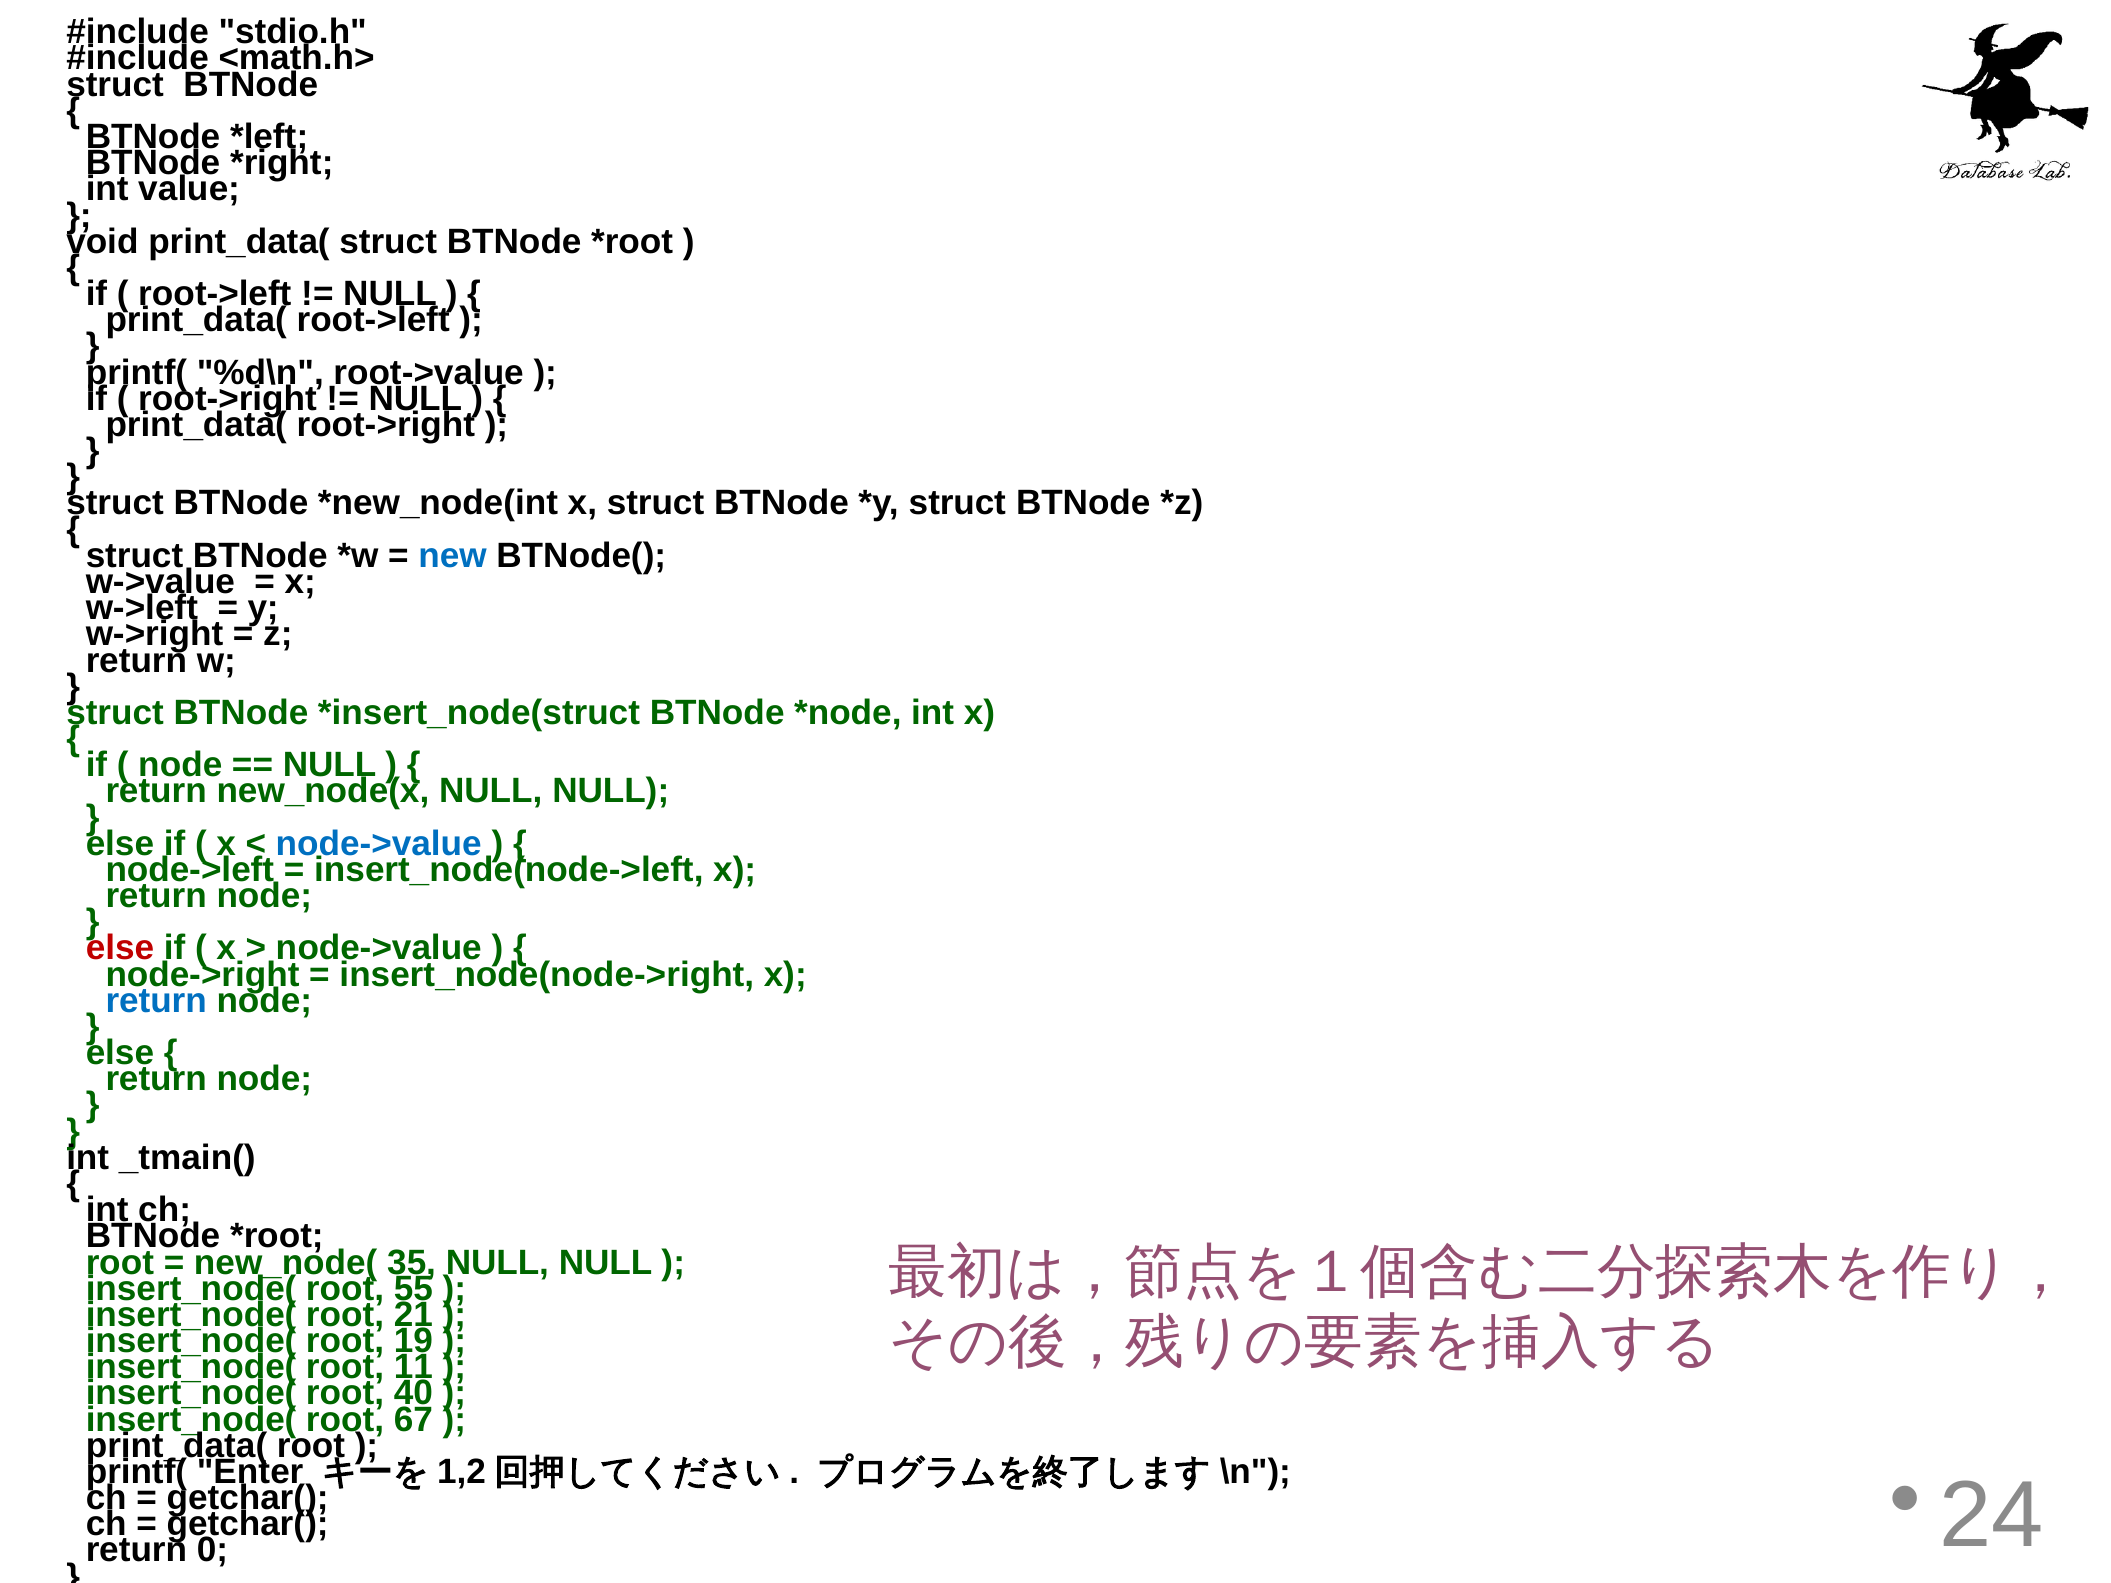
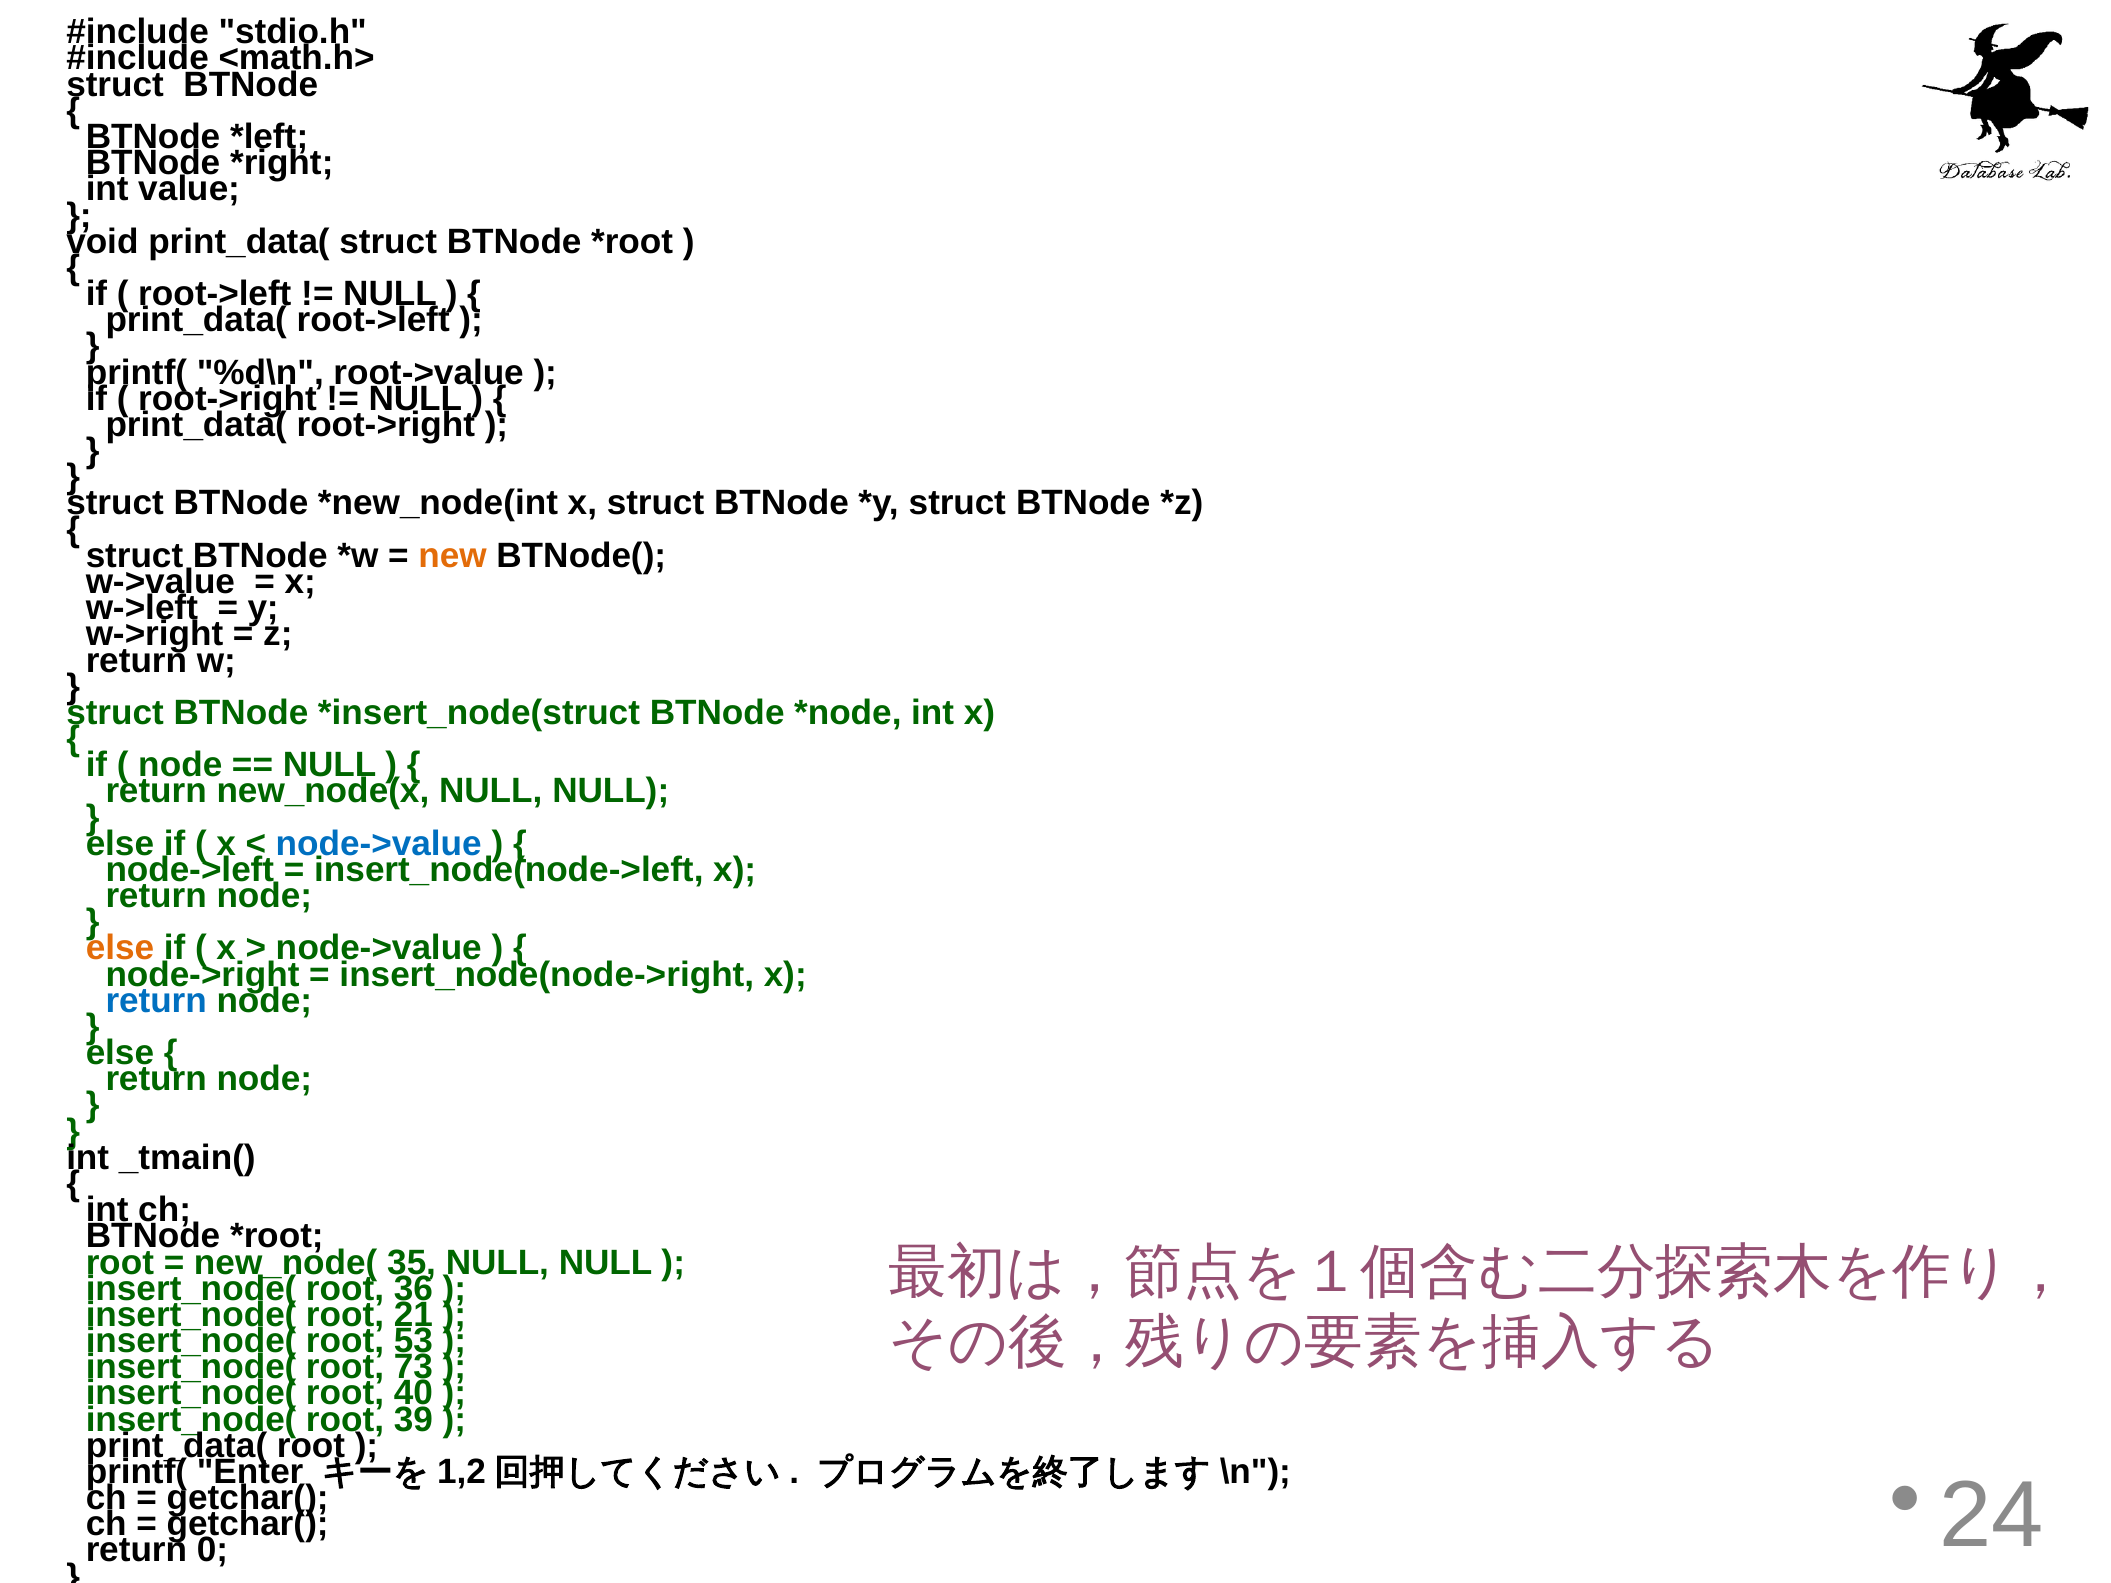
new colour: blue -> orange
else at (120, 948) colour: red -> orange
55: 55 -> 36
19: 19 -> 53
11: 11 -> 73
67: 67 -> 39
